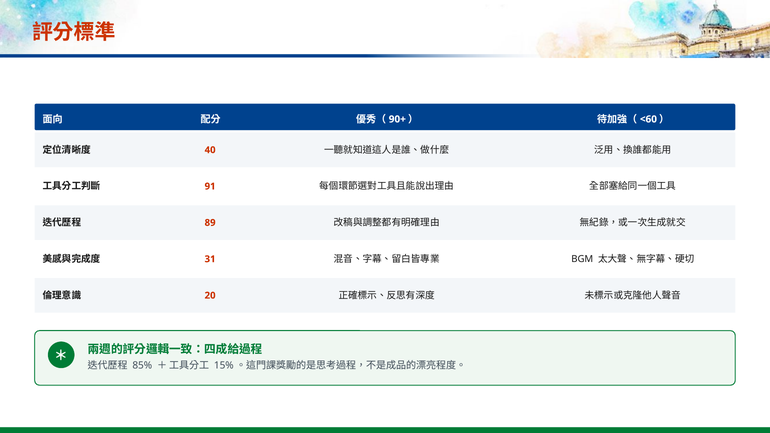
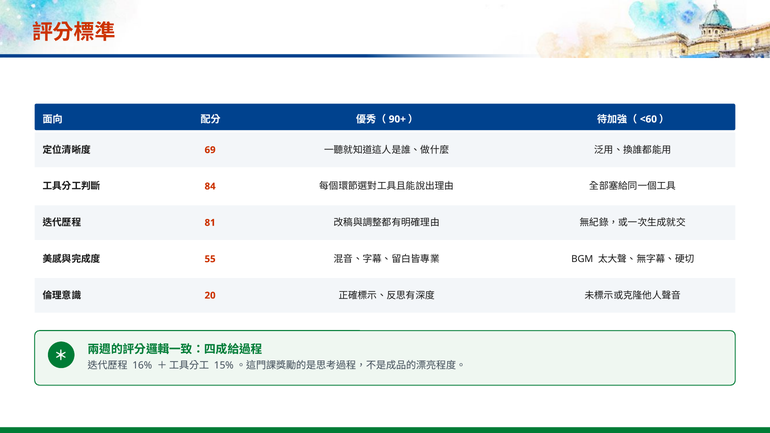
40: 40 -> 69
91: 91 -> 84
89: 89 -> 81
31: 31 -> 55
85%: 85% -> 16%
